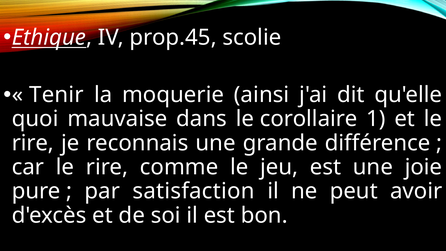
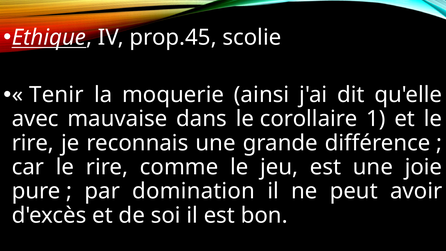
quoi: quoi -> avec
satisfaction: satisfaction -> domination
